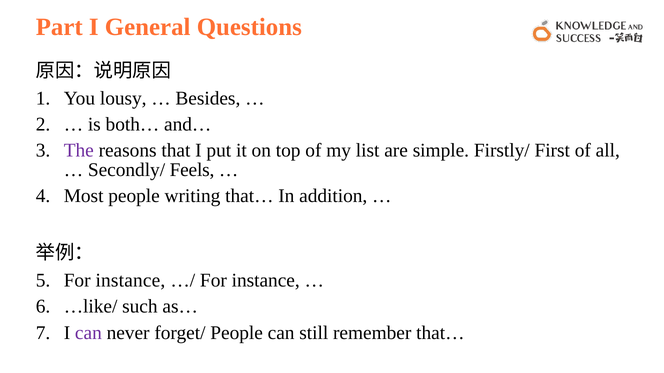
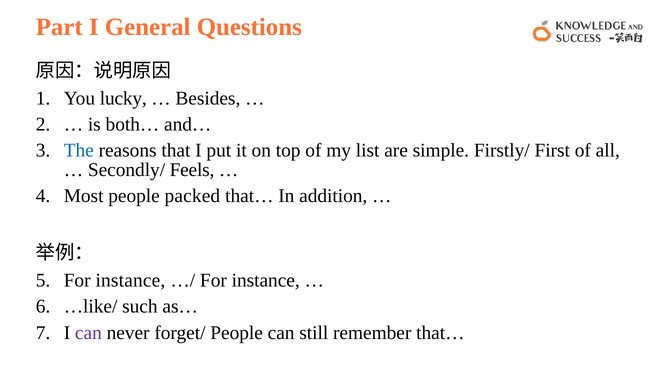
lousy: lousy -> lucky
The colour: purple -> blue
writing: writing -> packed
